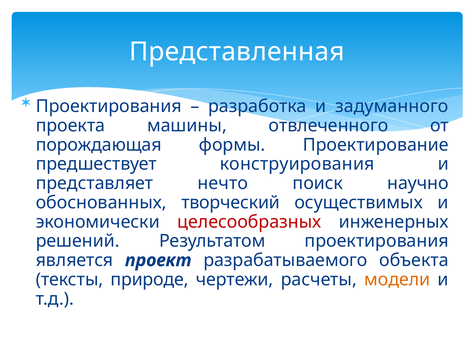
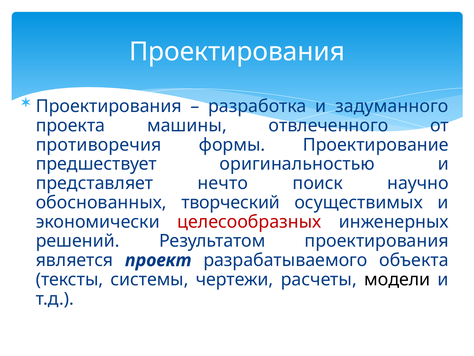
Представленная at (237, 52): Представленная -> Проектирования
порождающая: порождающая -> противоречия
конструирования: конструирования -> оригинальностью
природе: природе -> системы
модели colour: orange -> black
